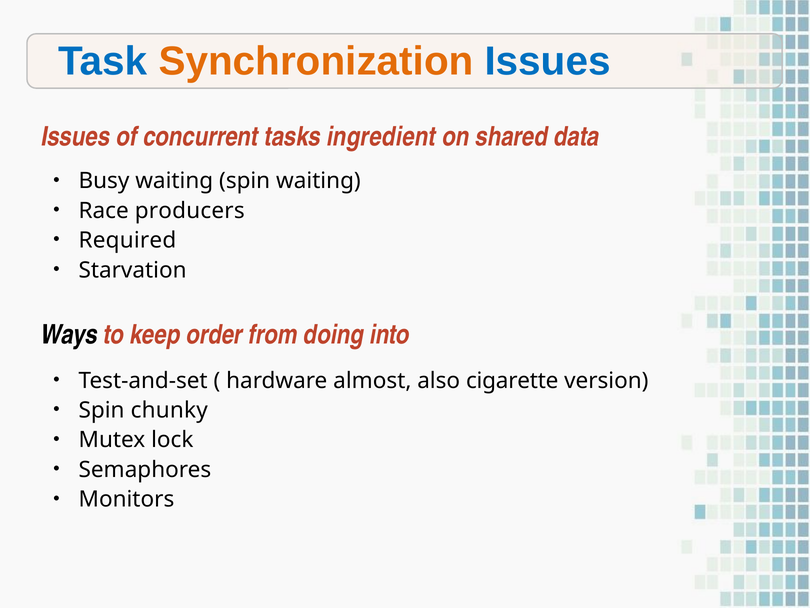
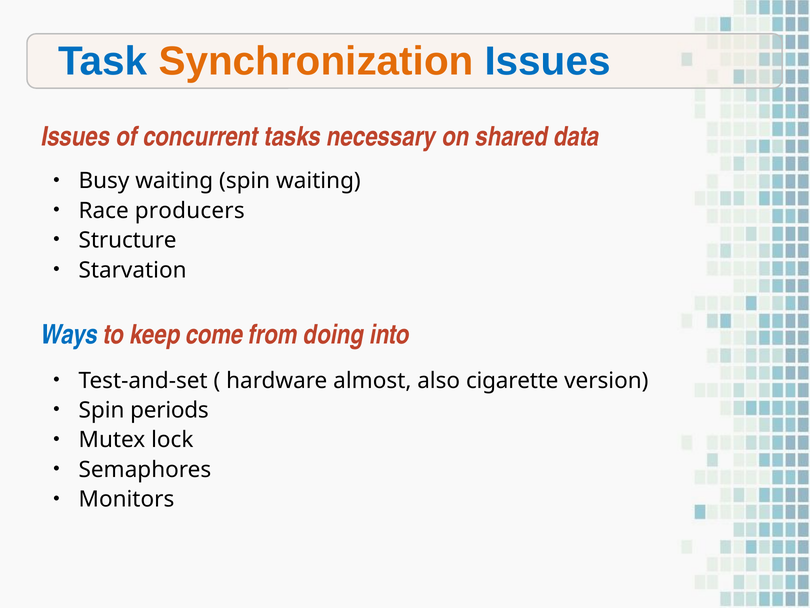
ingredient: ingredient -> necessary
Required: Required -> Structure
Ways colour: black -> blue
order: order -> come
chunky: chunky -> periods
